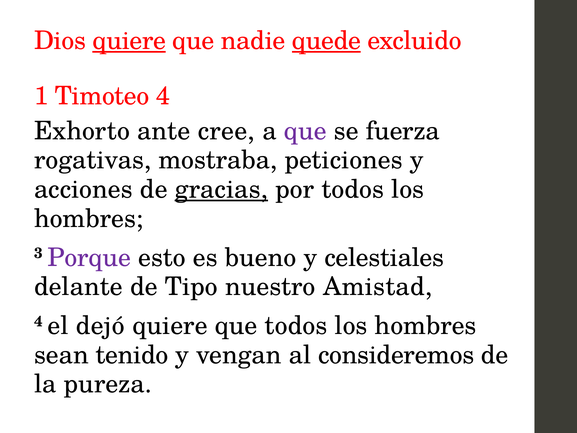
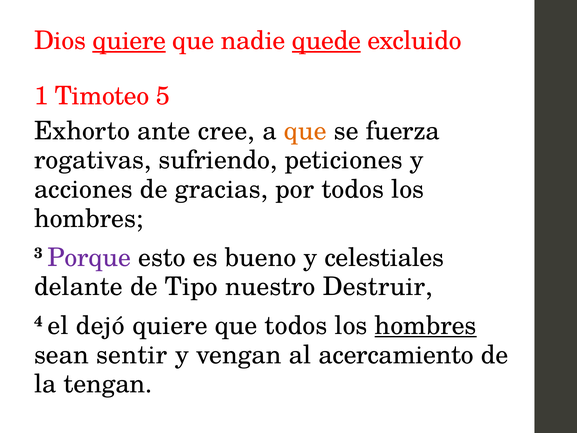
Timoteo 4: 4 -> 5
que at (305, 131) colour: purple -> orange
mostraba: mostraba -> sufriendo
gracias underline: present -> none
Amistad: Amistad -> Destruir
hombres at (426, 325) underline: none -> present
tenido: tenido -> sentir
consideremos: consideremos -> acercamiento
pureza: pureza -> tengan
